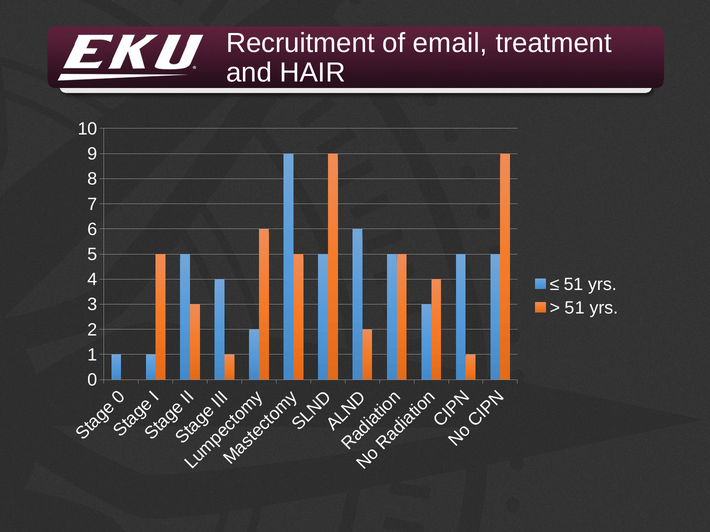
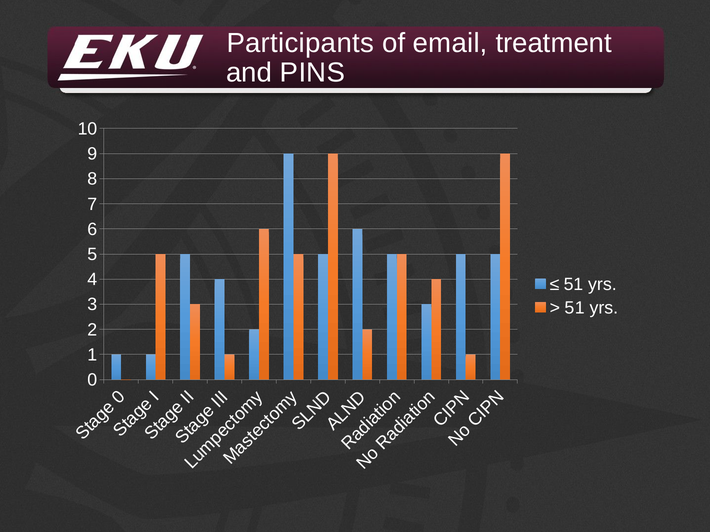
Recruitment: Recruitment -> Participants
HAIR: HAIR -> PINS
